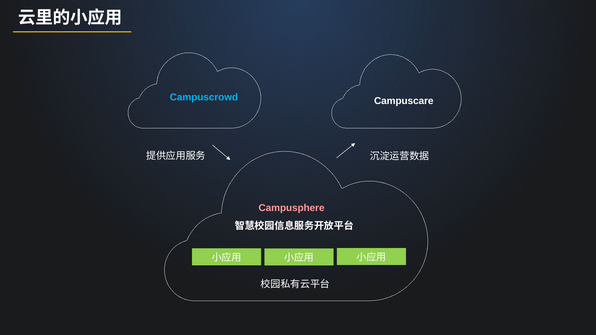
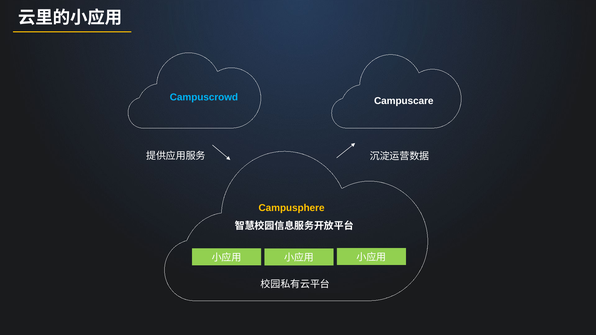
Campusphere colour: pink -> yellow
